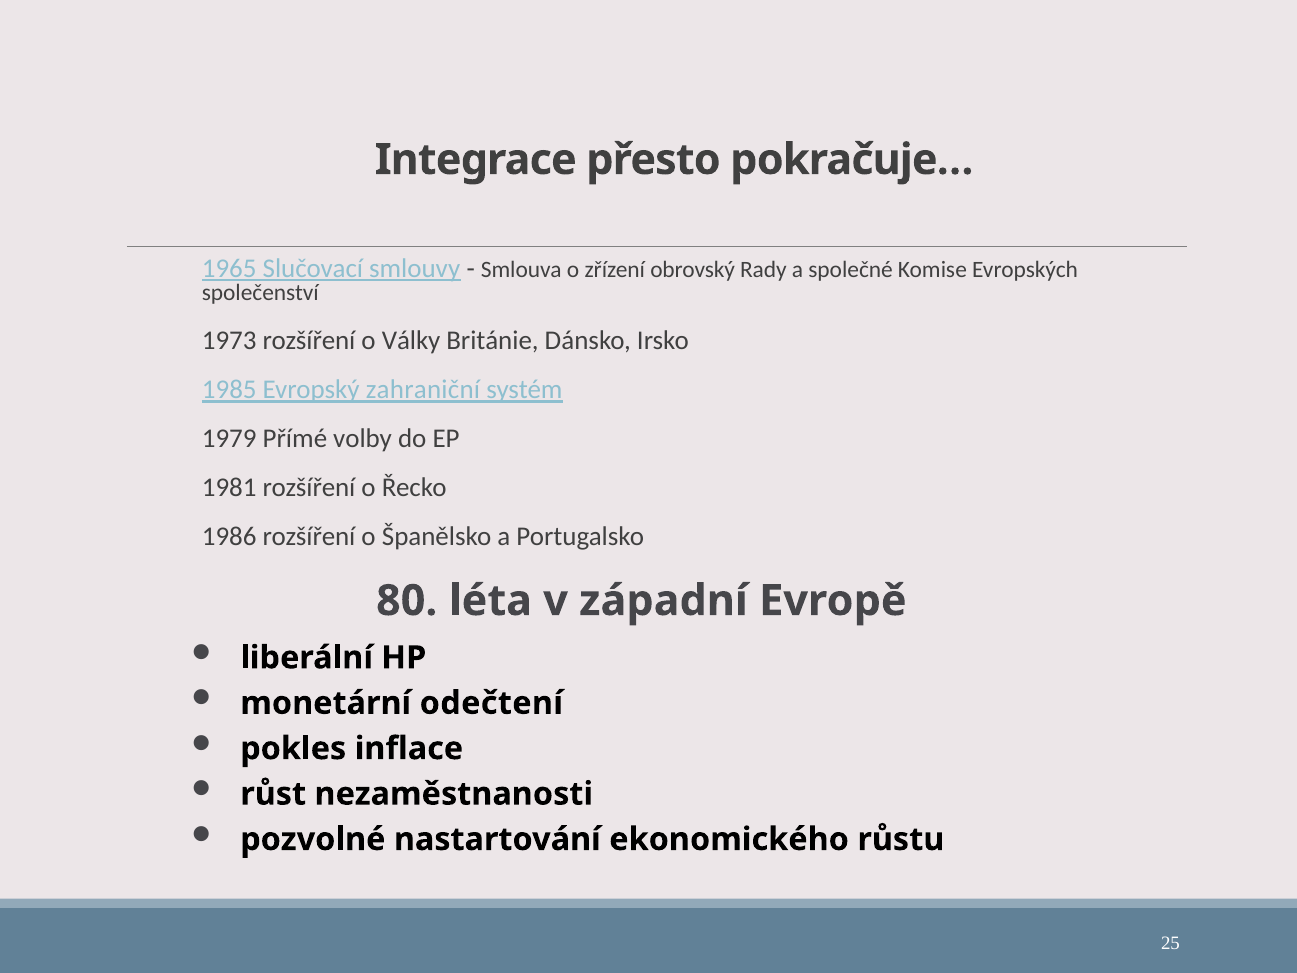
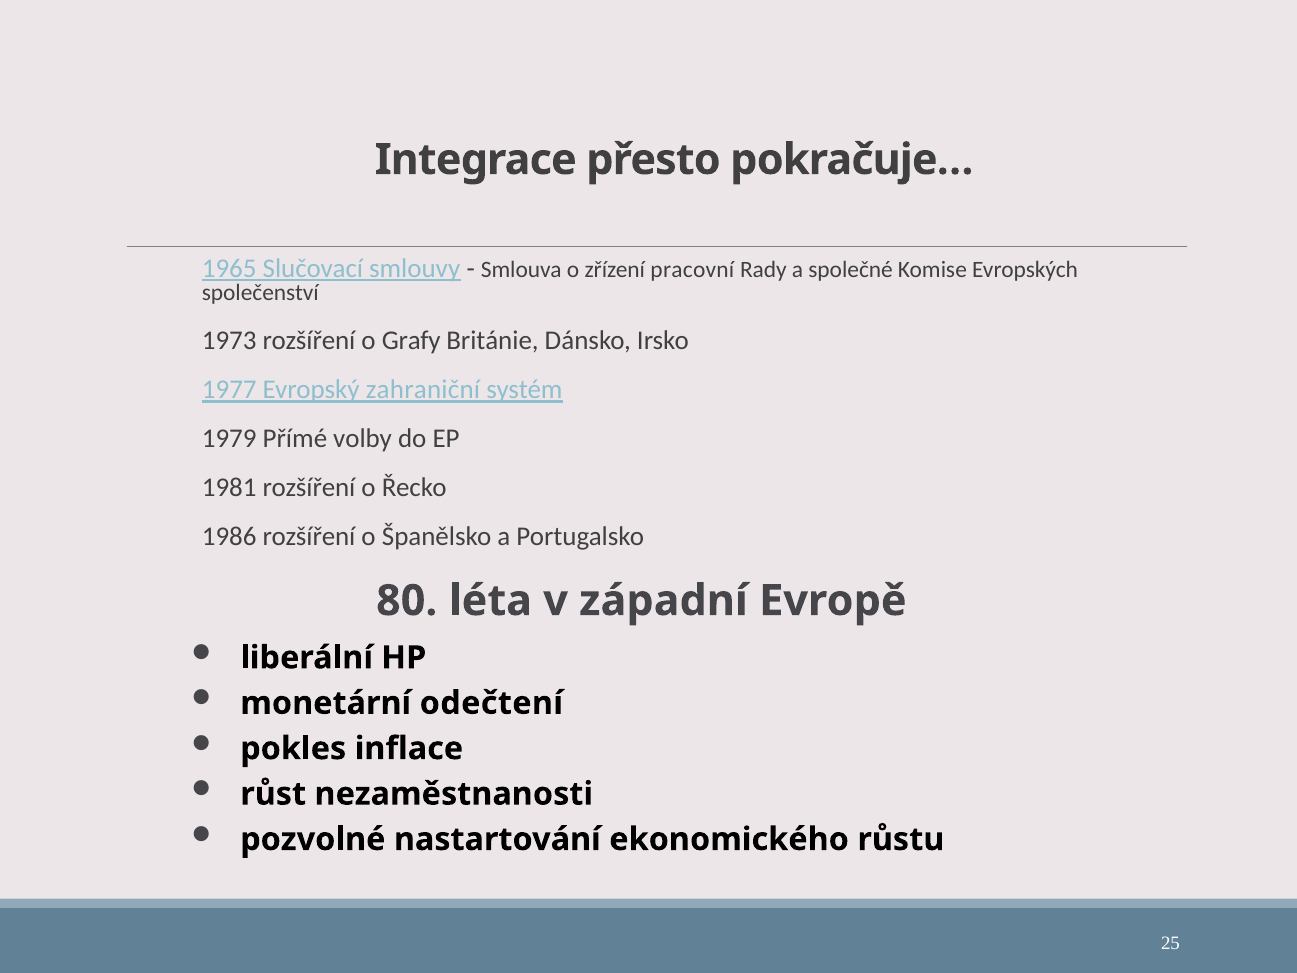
obrovský: obrovský -> pracovní
Války: Války -> Grafy
1985: 1985 -> 1977
